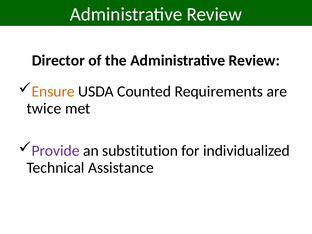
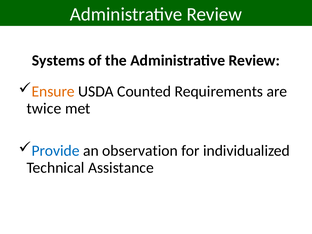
Director: Director -> Systems
Provide colour: purple -> blue
substitution: substitution -> observation
